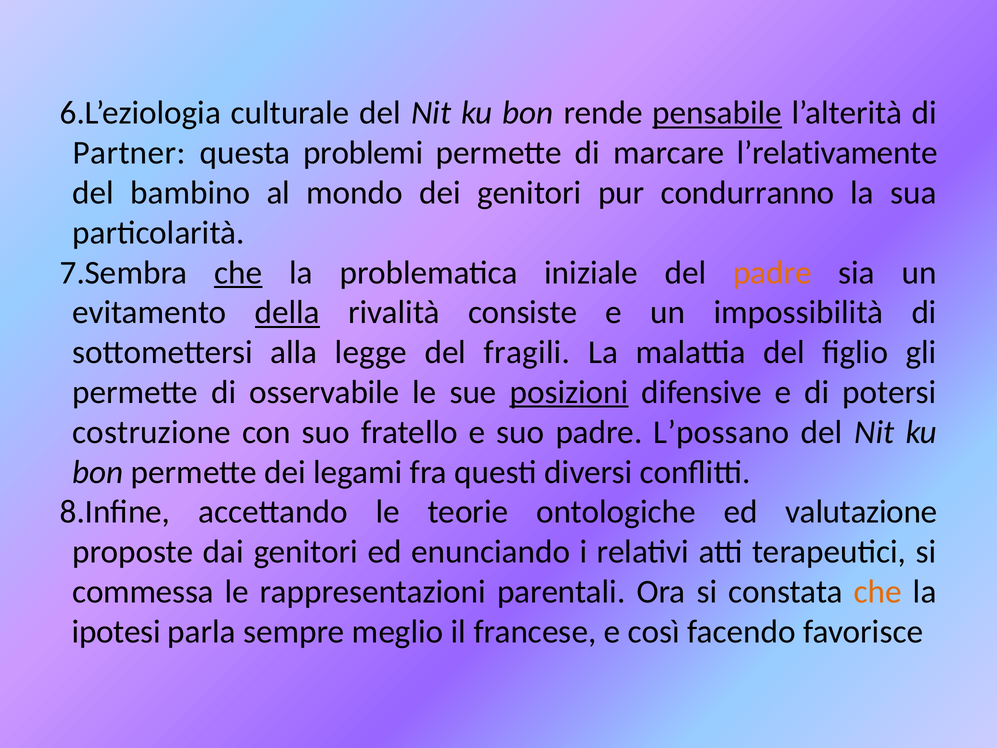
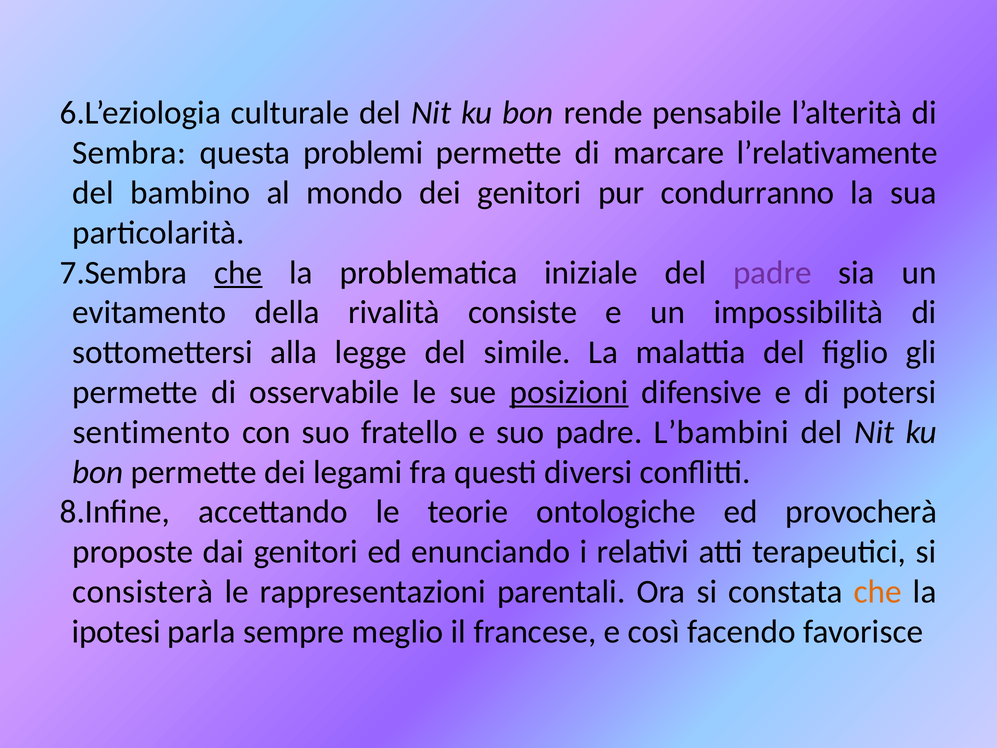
pensabile underline: present -> none
Partner: Partner -> Sembra
padre at (772, 272) colour: orange -> purple
della underline: present -> none
fragili: fragili -> simile
costruzione: costruzione -> sentimento
L’possano: L’possano -> L’bambini
valutazione: valutazione -> provocherà
commessa: commessa -> consisterà
